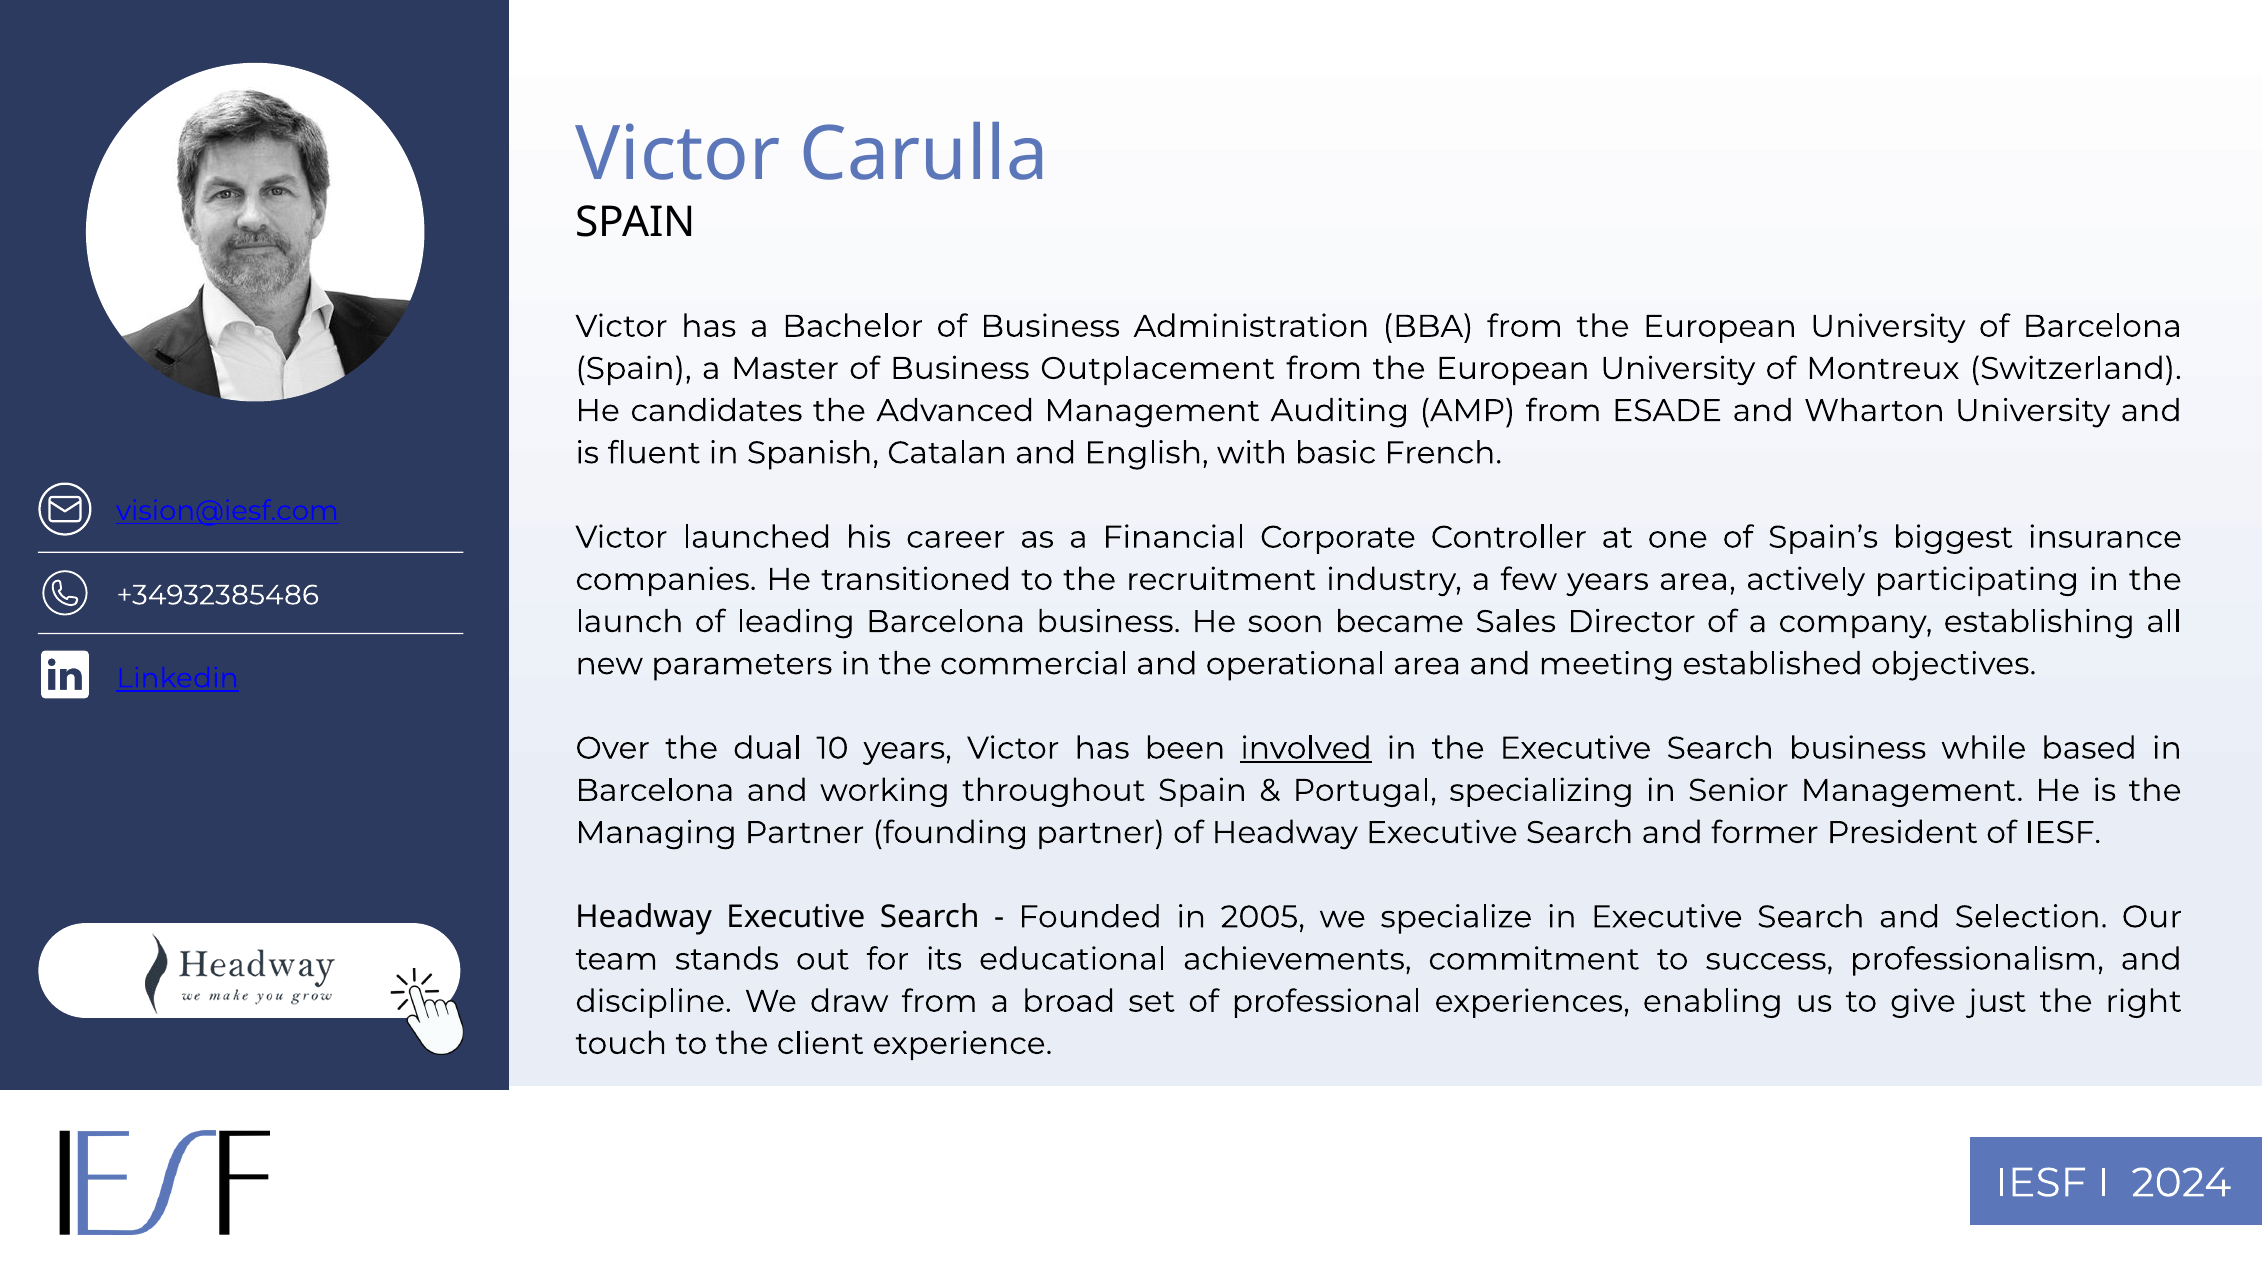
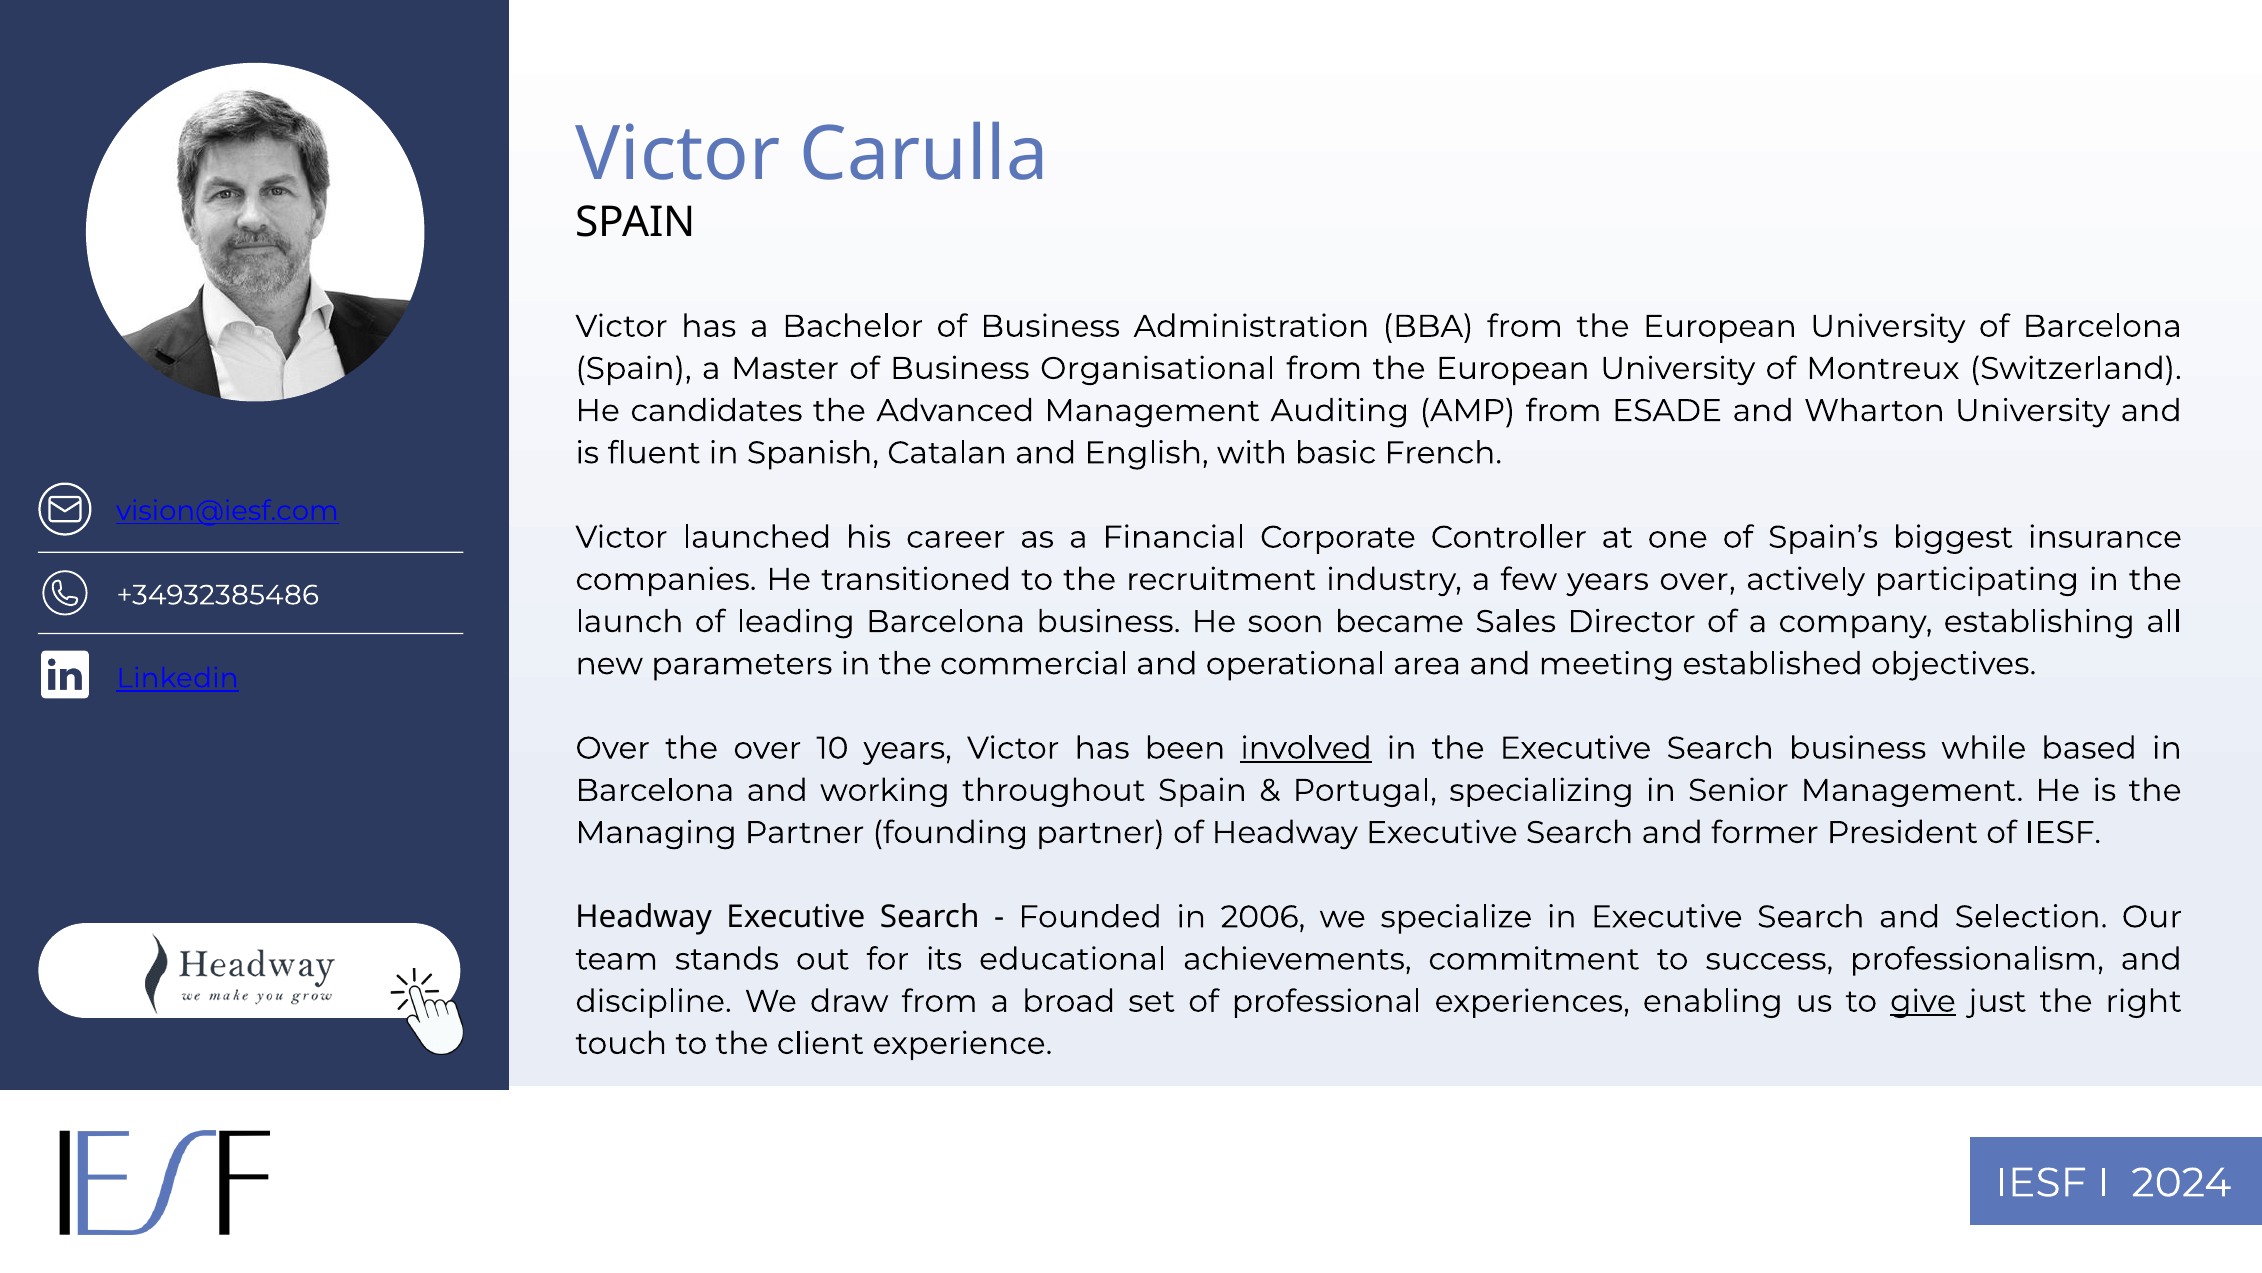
Outplacement: Outplacement -> Organisational
years area: area -> over
the dual: dual -> over
2005: 2005 -> 2006
give underline: none -> present
